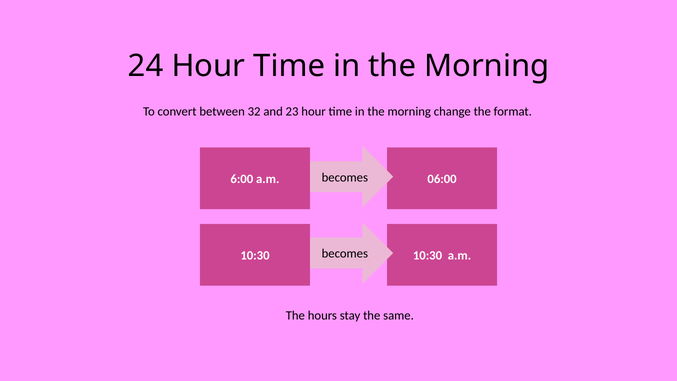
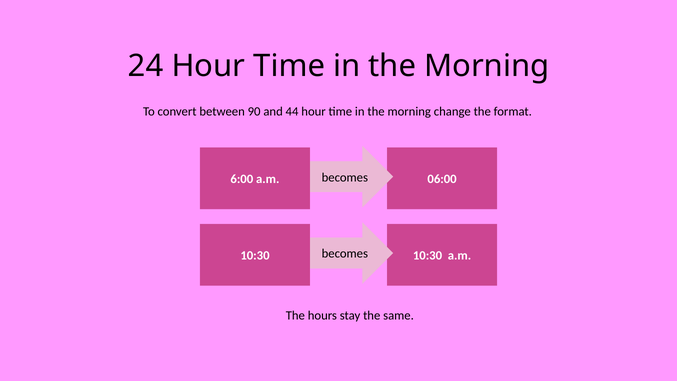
32: 32 -> 90
23: 23 -> 44
